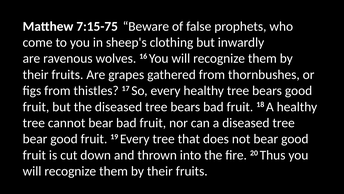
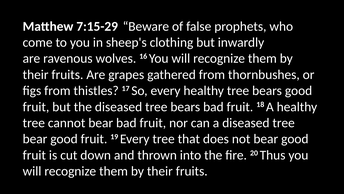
7:15-75: 7:15-75 -> 7:15-29
